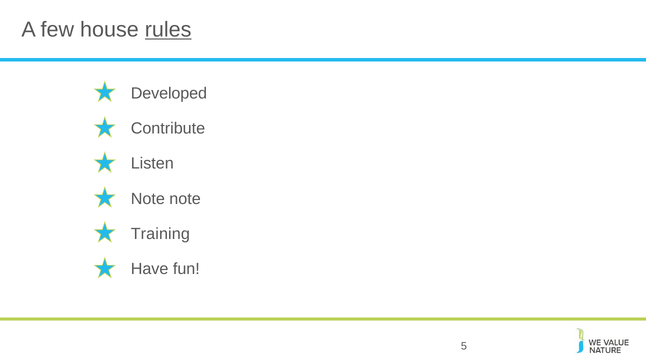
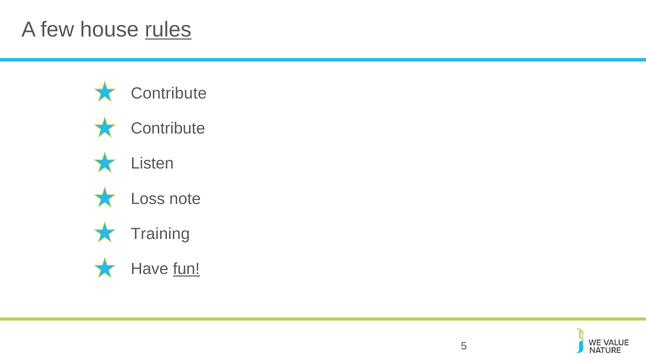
Developed at (169, 93): Developed -> Contribute
Note at (148, 199): Note -> Loss
fun underline: none -> present
